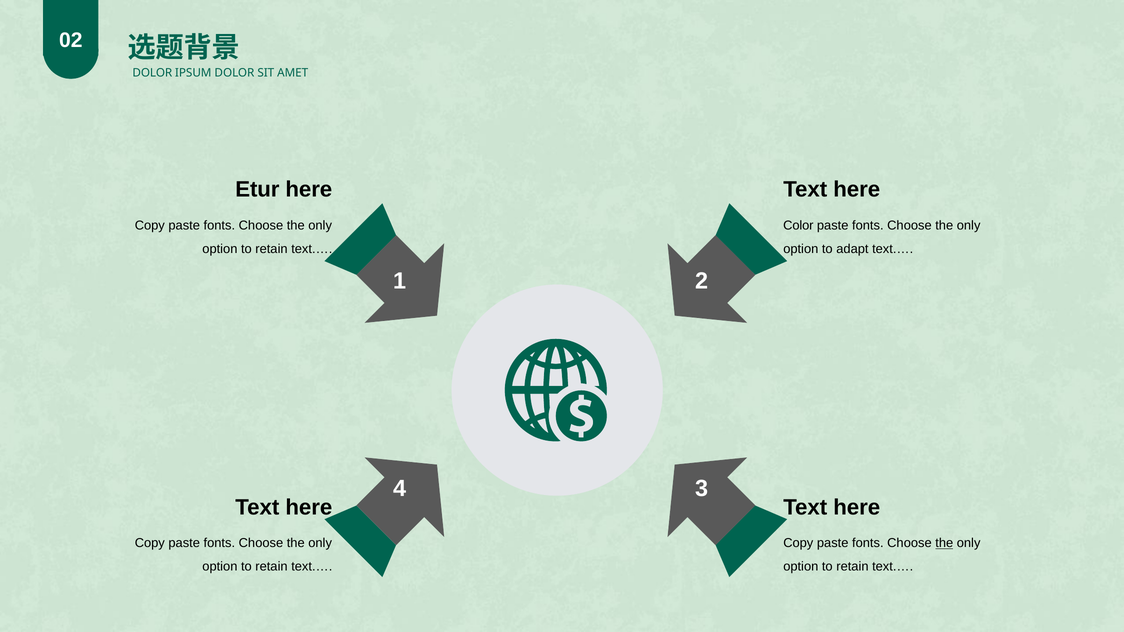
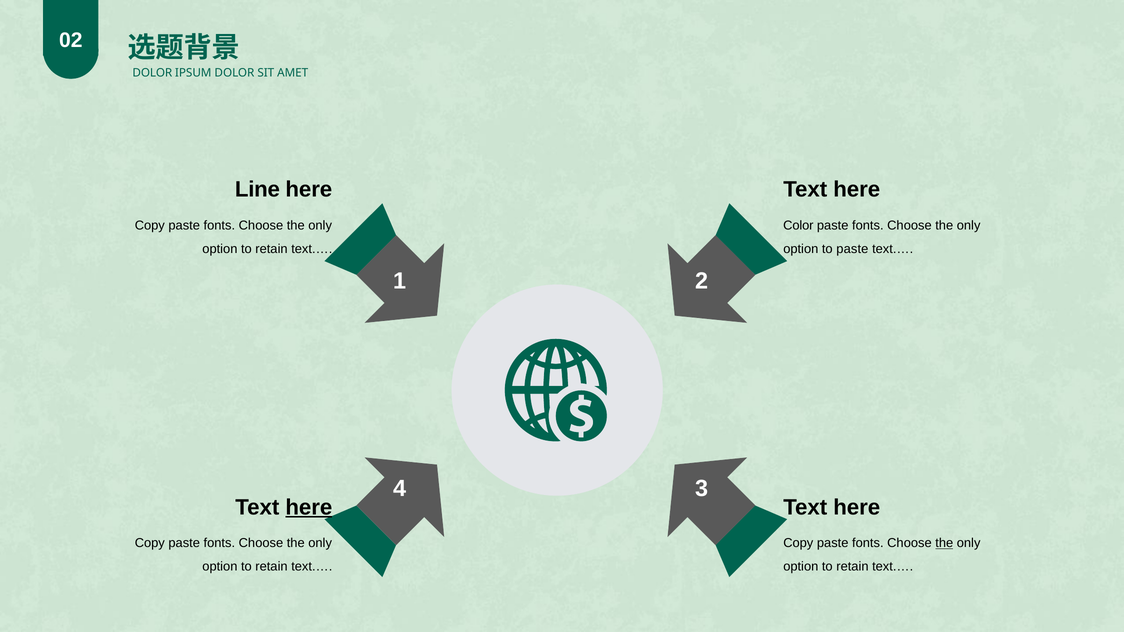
Etur: Etur -> Line
to adapt: adapt -> paste
here at (309, 507) underline: none -> present
